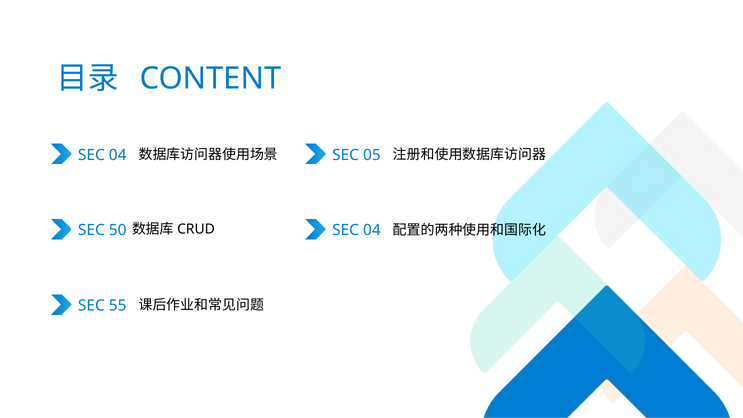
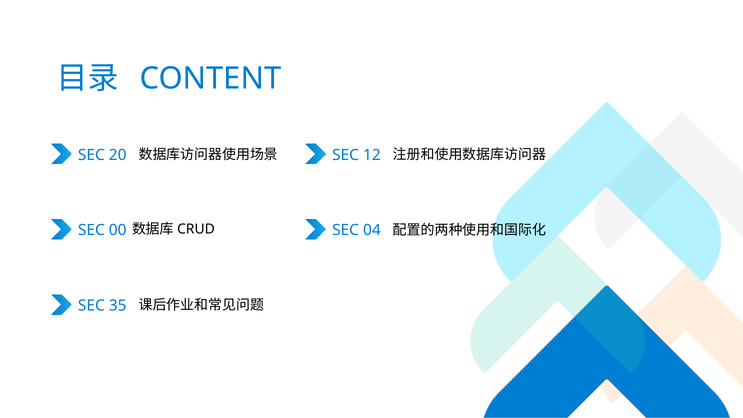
04 at (118, 155): 04 -> 20
05: 05 -> 12
50: 50 -> 00
55: 55 -> 35
